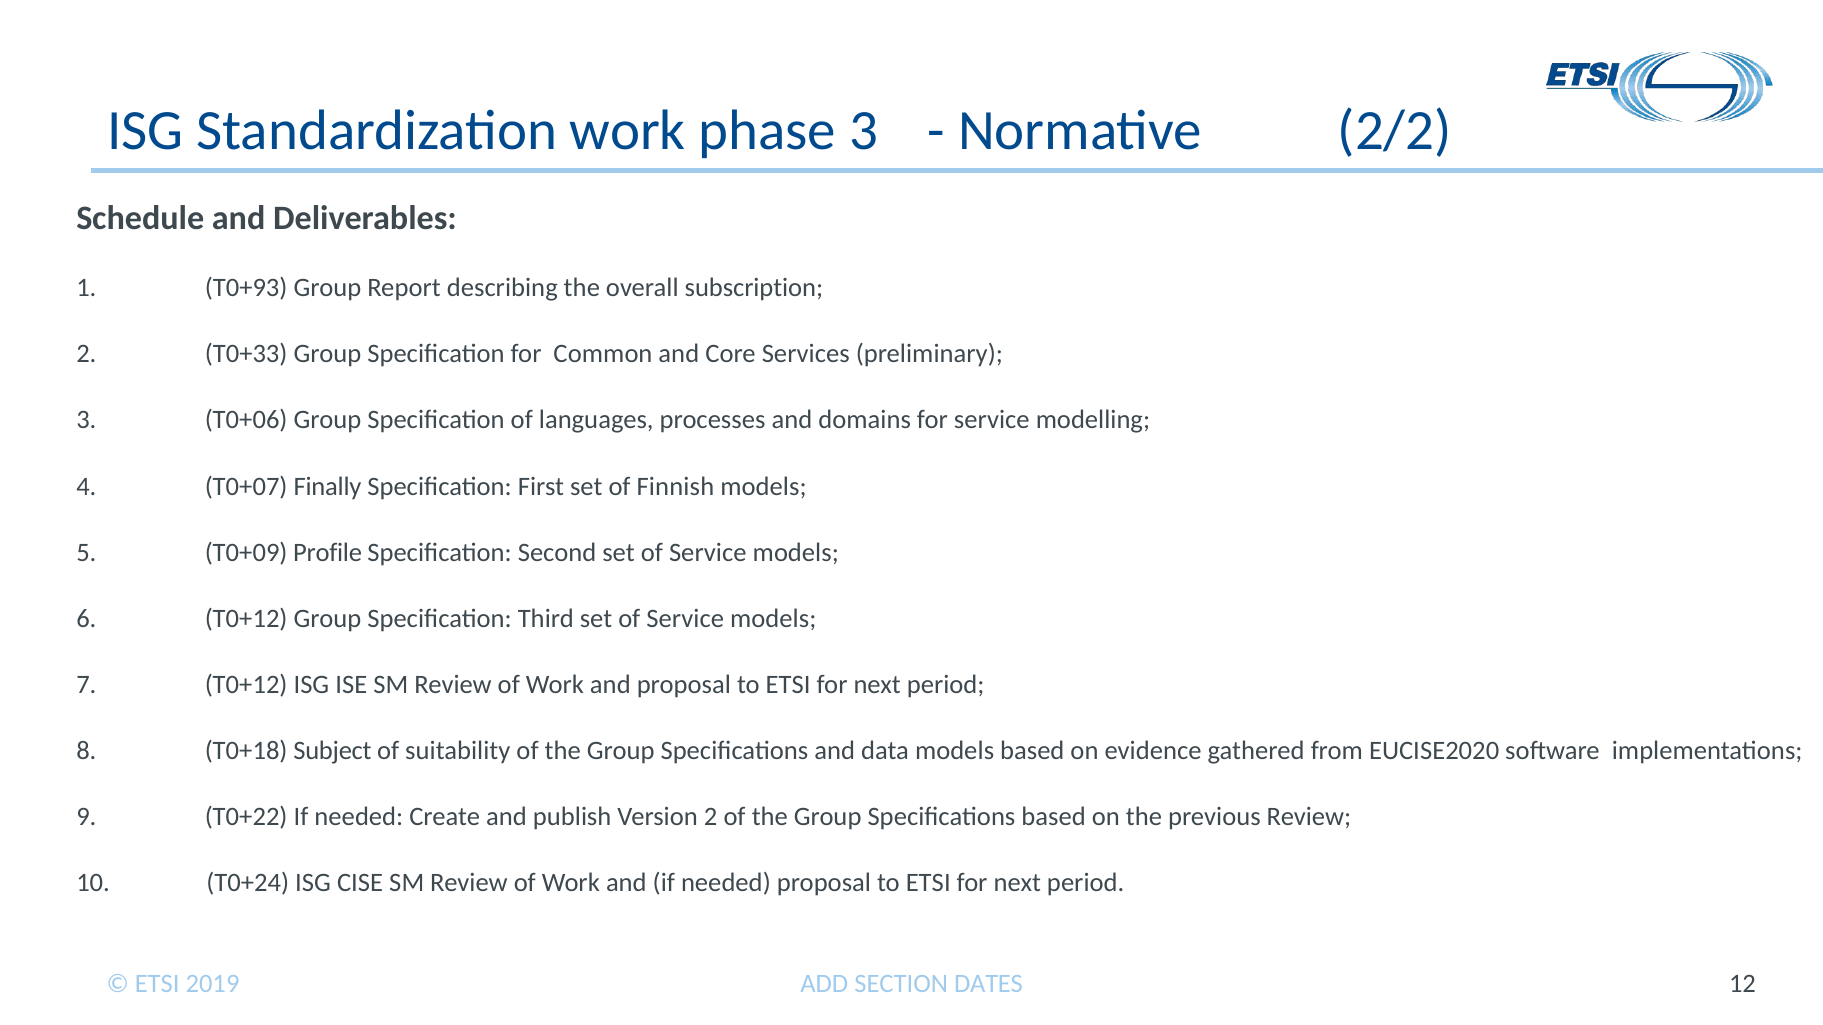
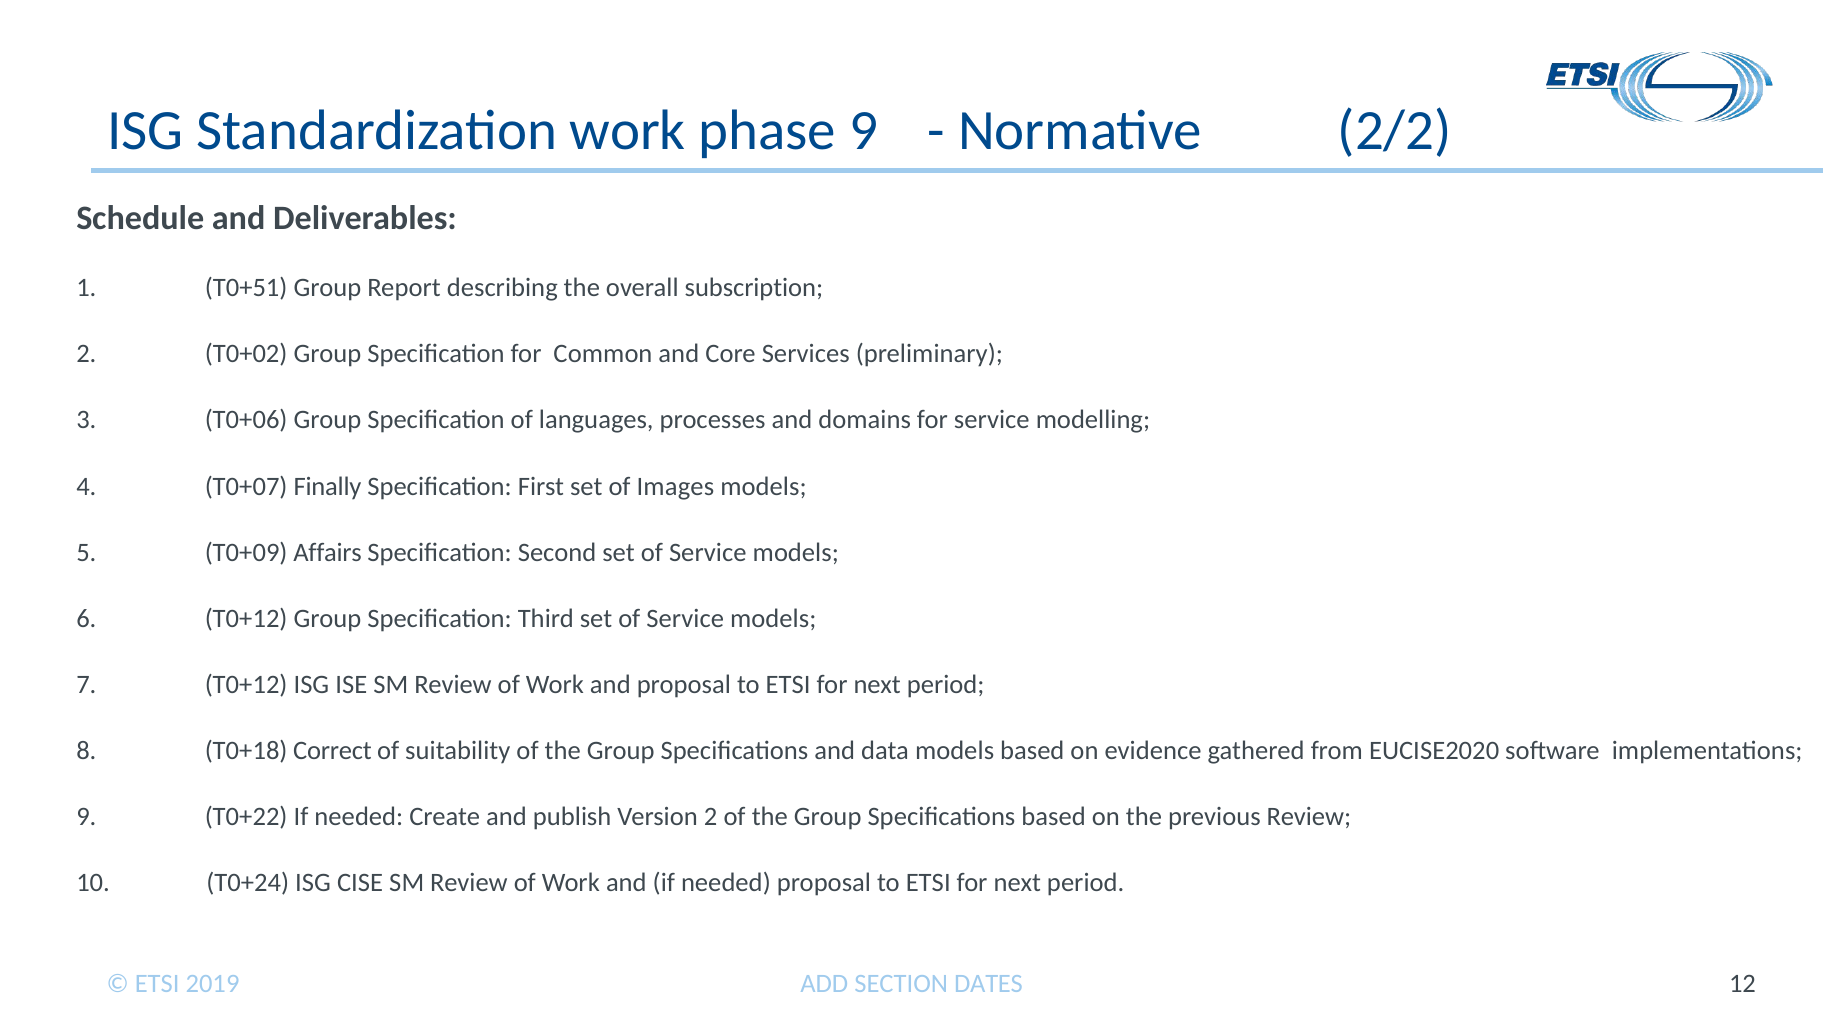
phase 3: 3 -> 9
T0+93: T0+93 -> T0+51
T0+33: T0+33 -> T0+02
Finnish: Finnish -> Images
Profile: Profile -> Affairs
Subject: Subject -> Correct
